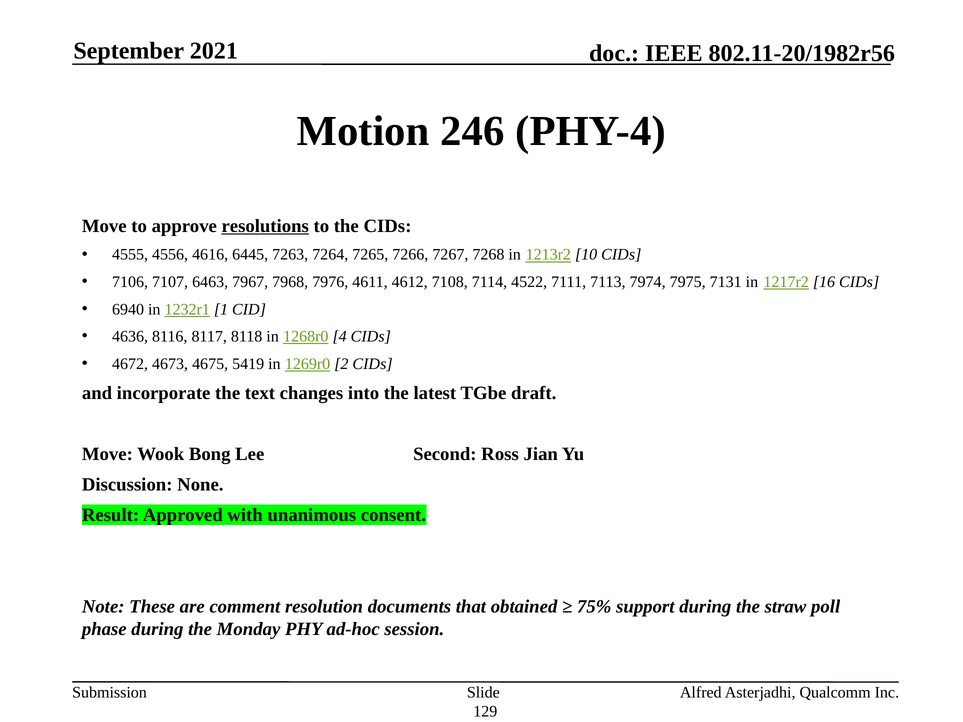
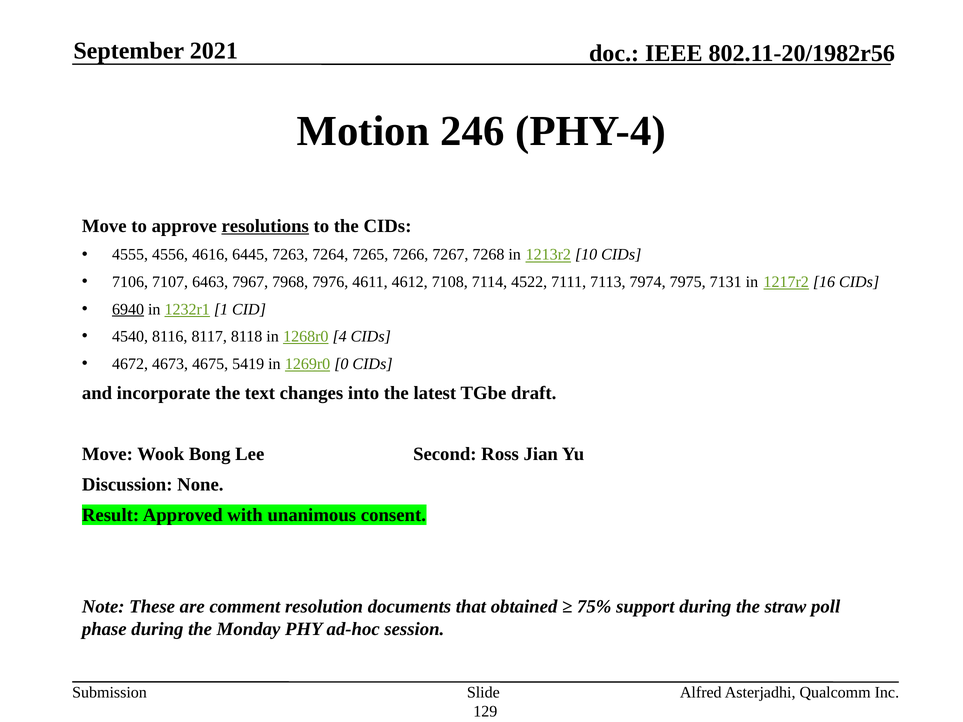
6940 underline: none -> present
4636: 4636 -> 4540
2: 2 -> 0
